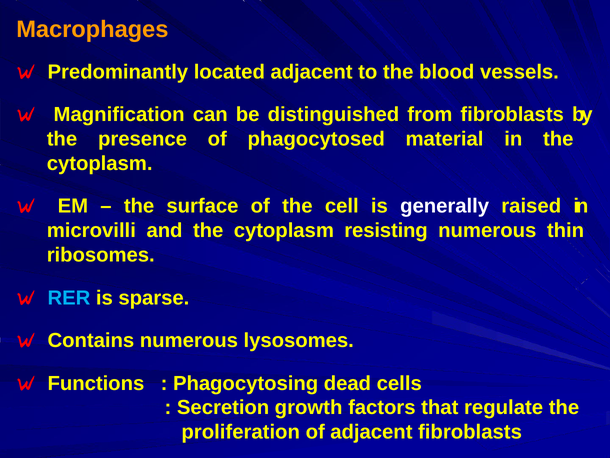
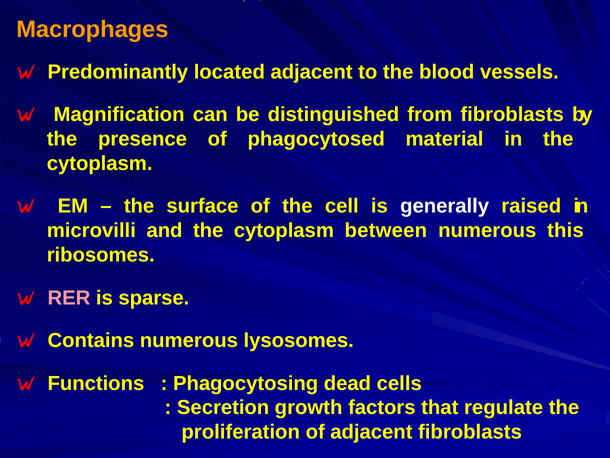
resisting: resisting -> between
thin: thin -> this
RER colour: light blue -> pink
